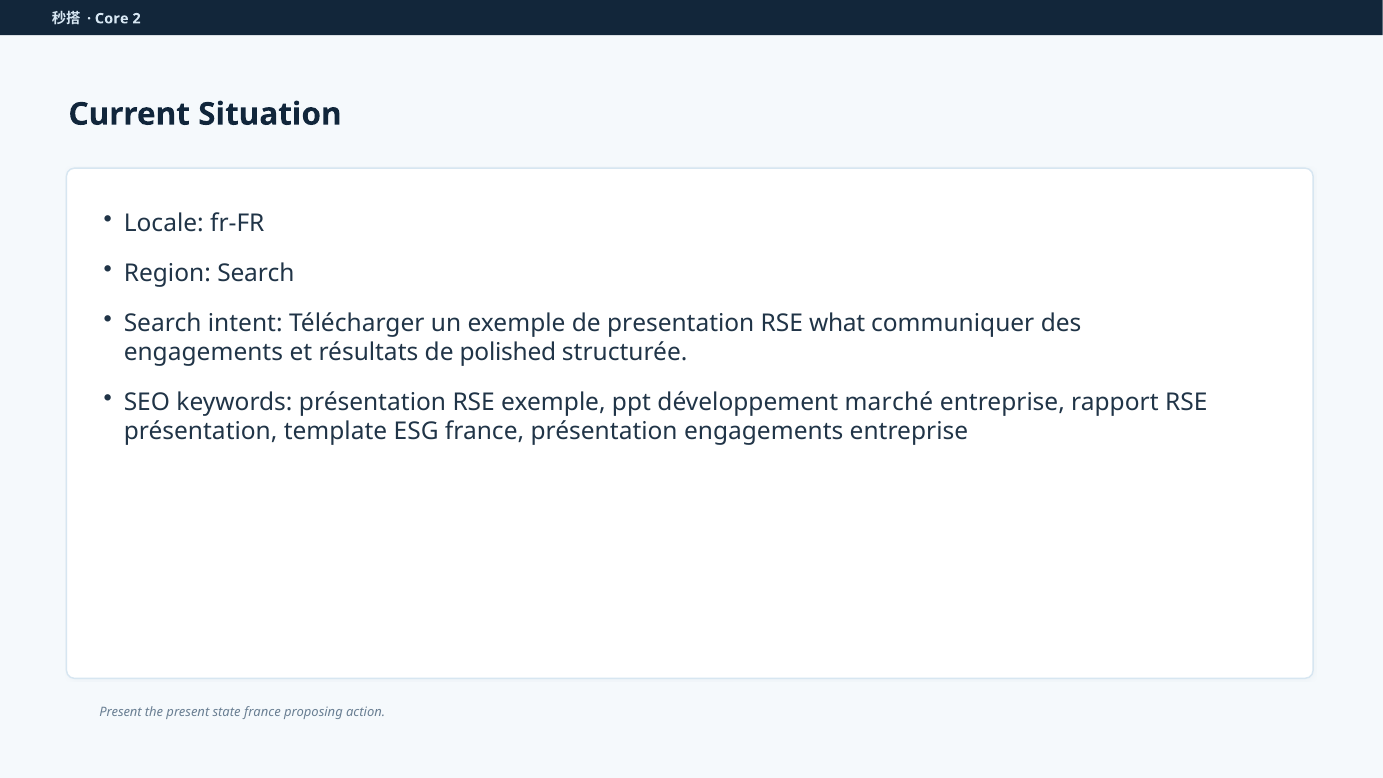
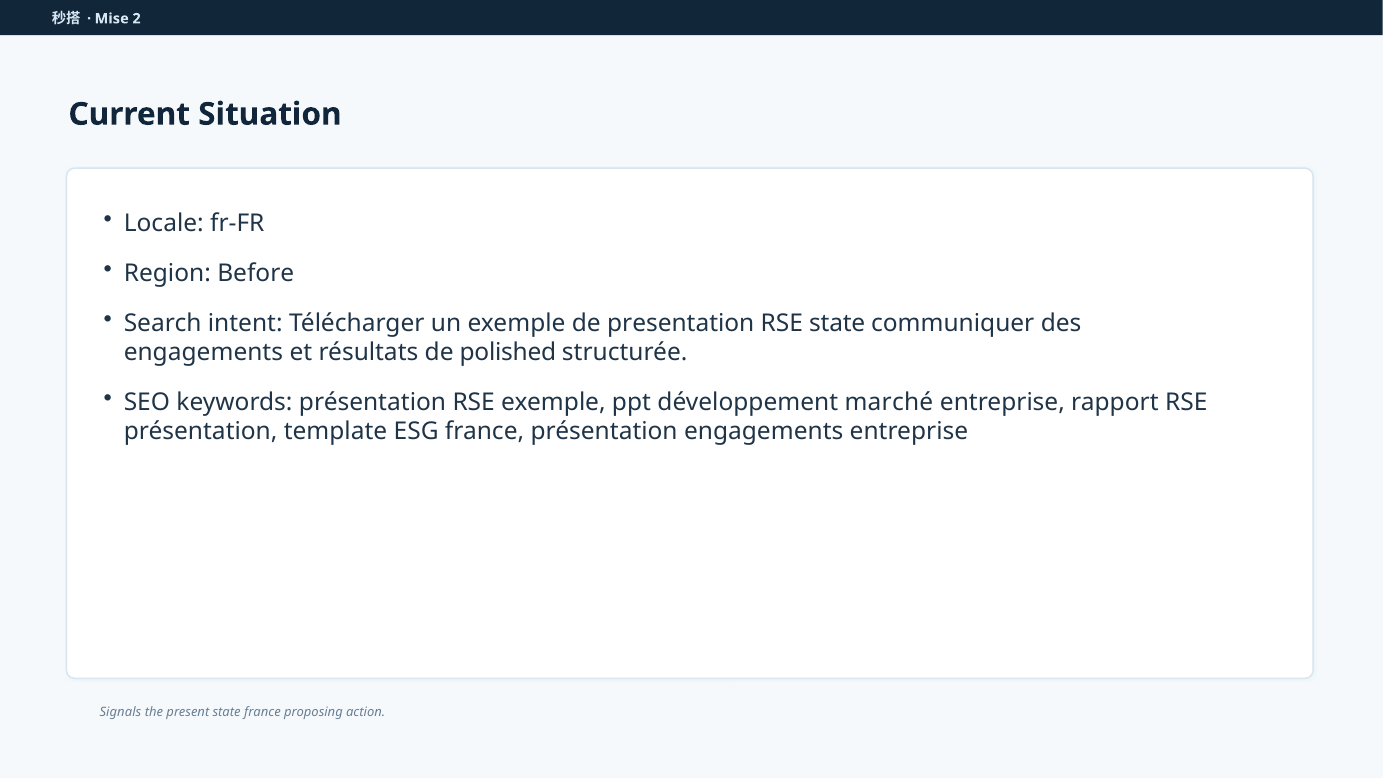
Core: Core -> Mise
Region Search: Search -> Before
RSE what: what -> state
Present at (121, 712): Present -> Signals
